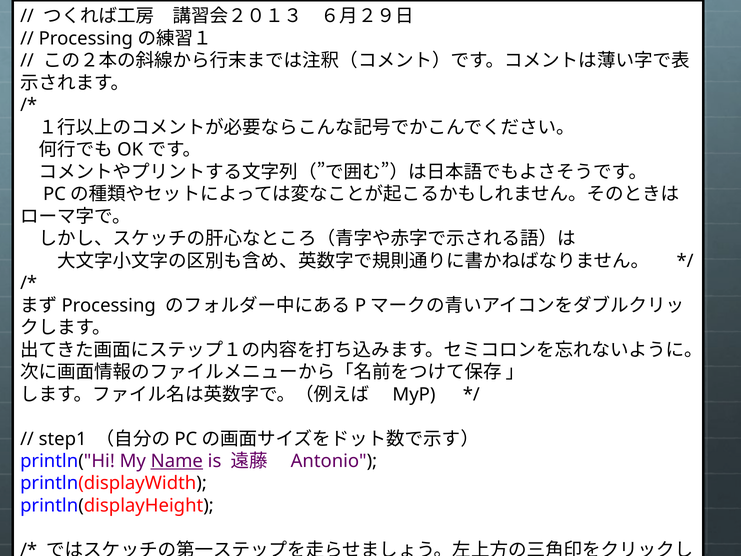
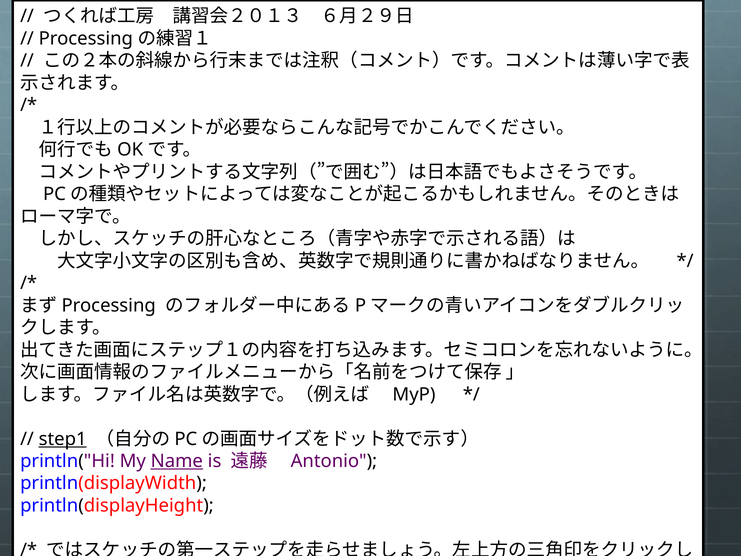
step1 underline: none -> present
